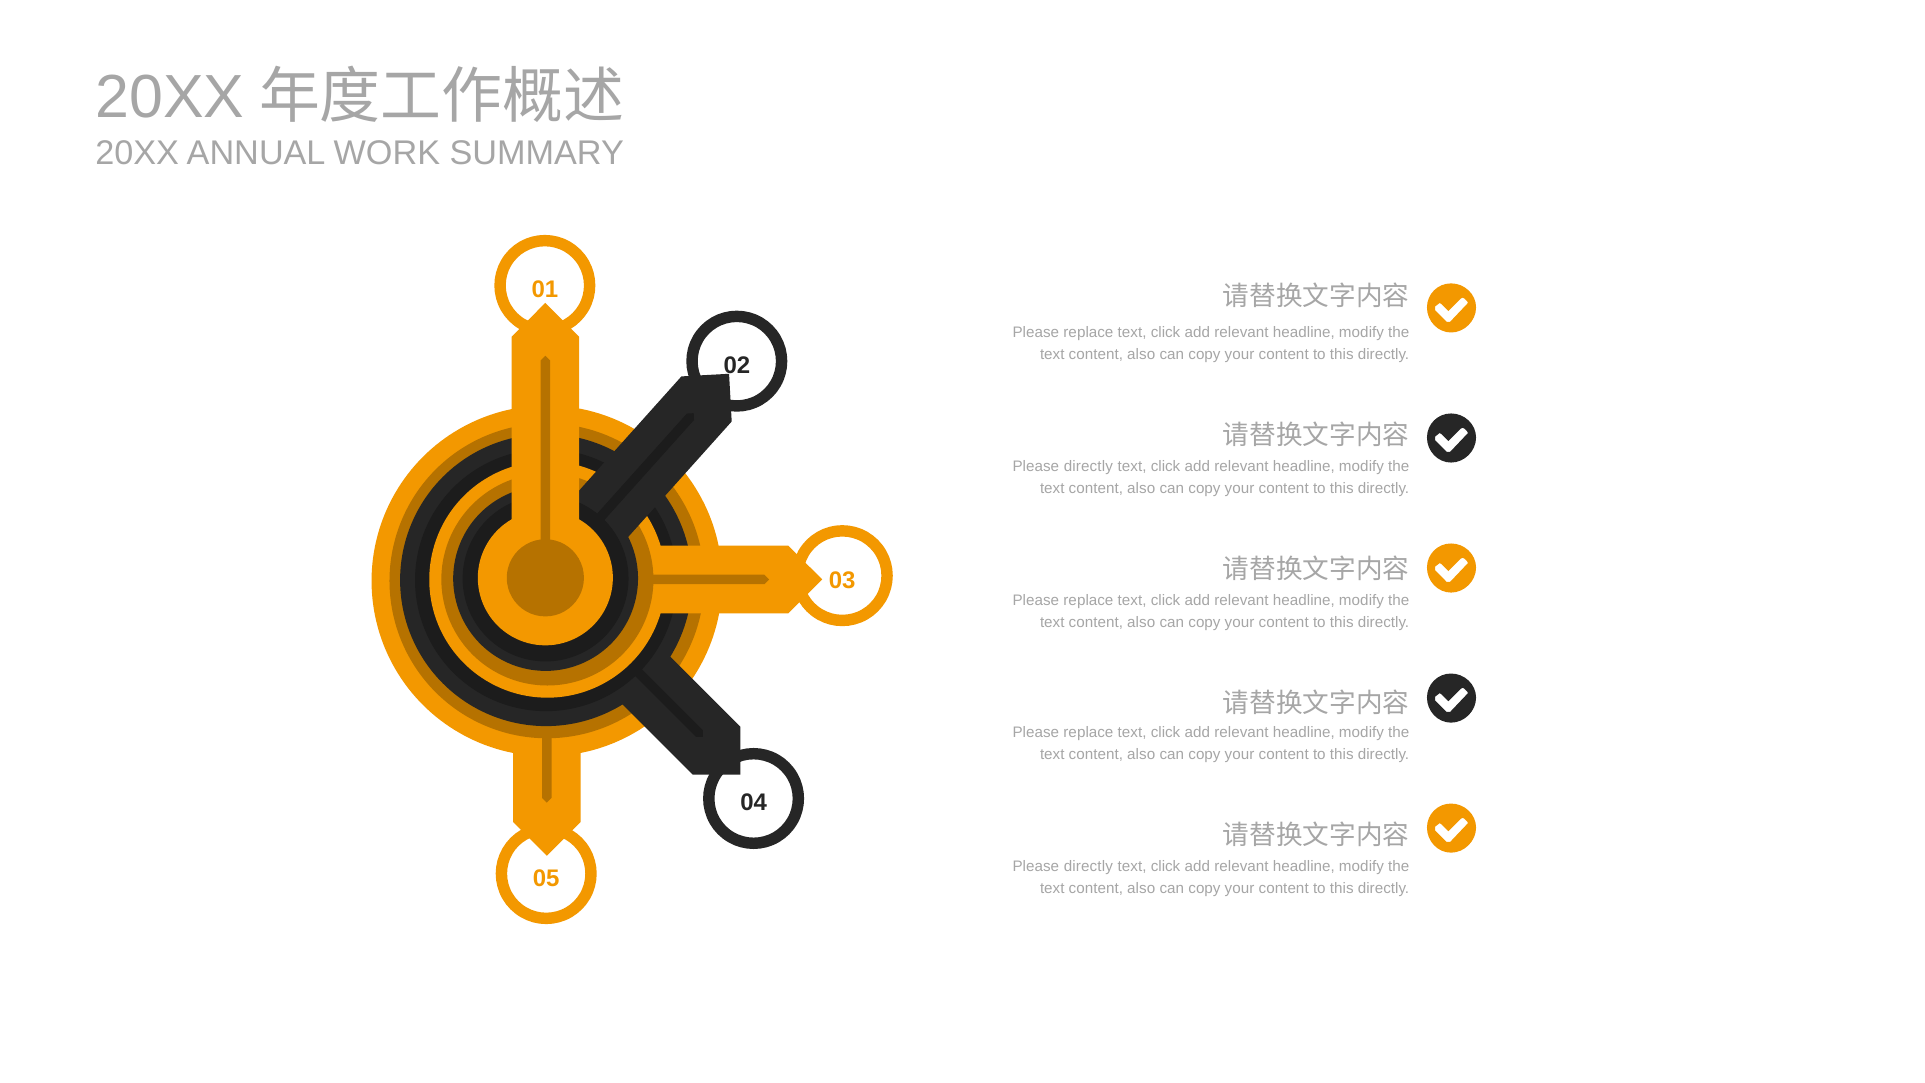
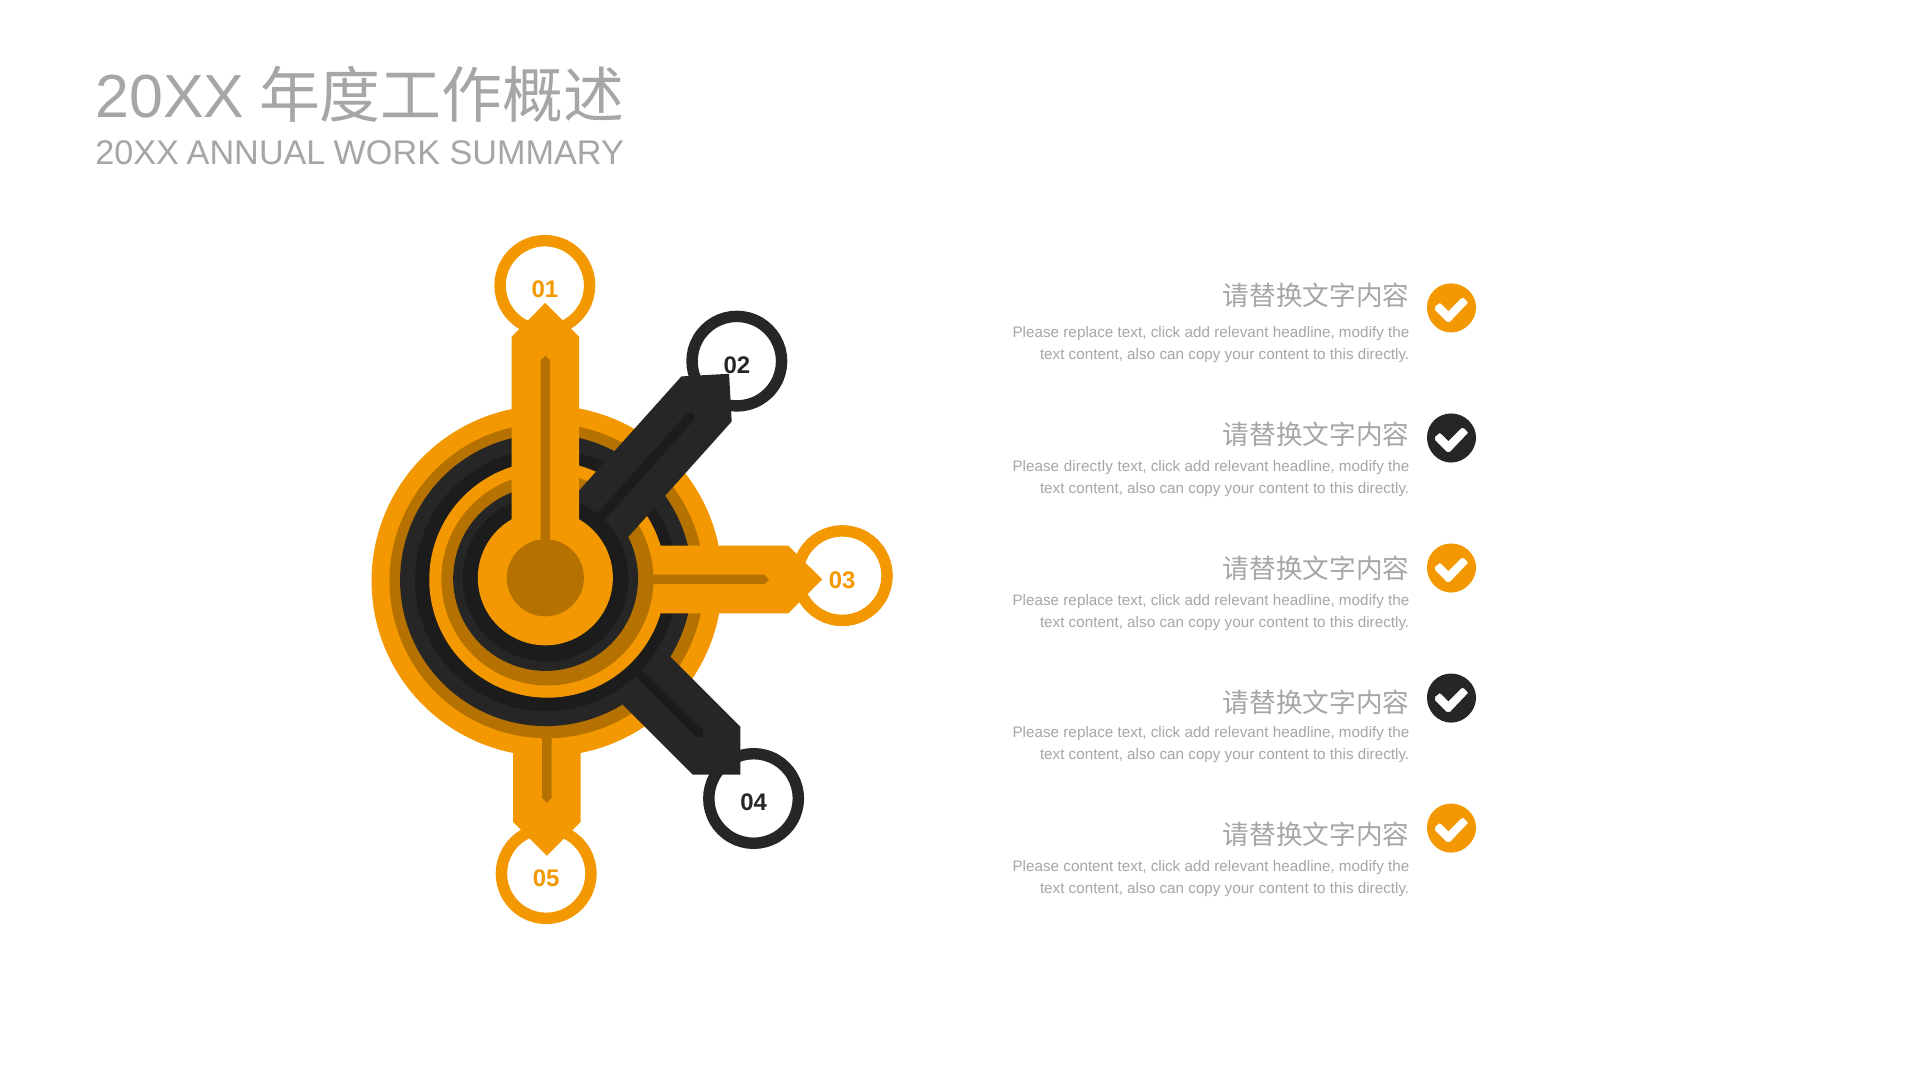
directly at (1088, 866): directly -> content
